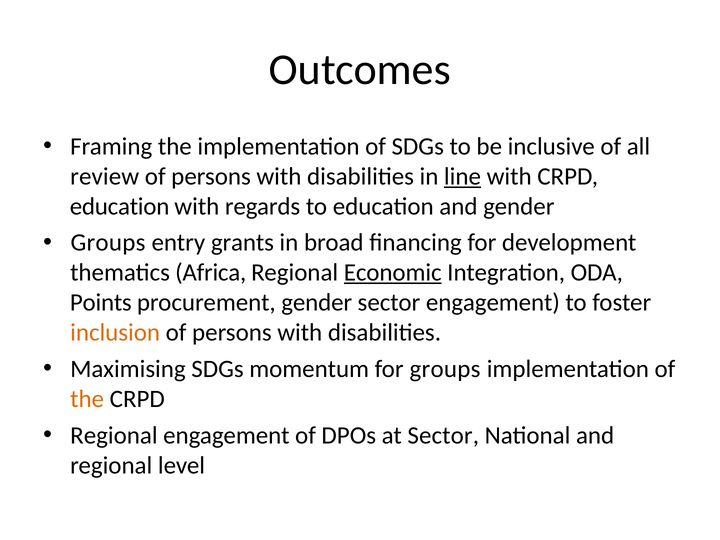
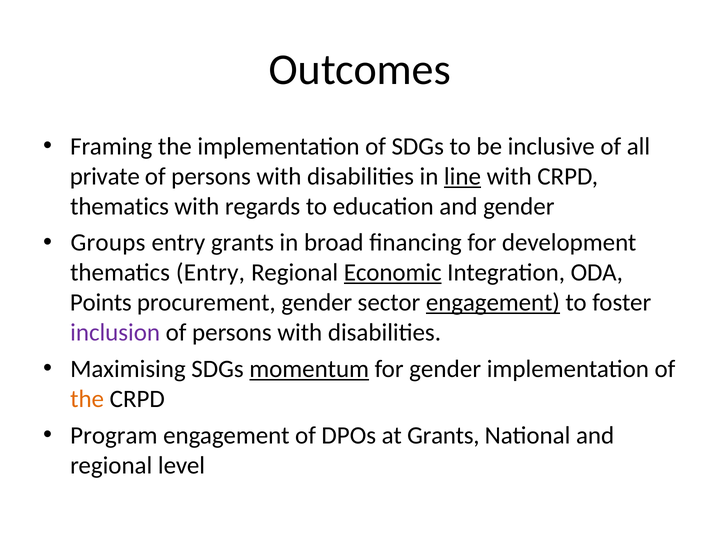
review: review -> private
education at (120, 206): education -> thematics
thematics Africa: Africa -> Entry
engagement at (493, 303) underline: none -> present
inclusion colour: orange -> purple
momentum underline: none -> present
for groups: groups -> gender
Regional at (114, 435): Regional -> Program
at Sector: Sector -> Grants
